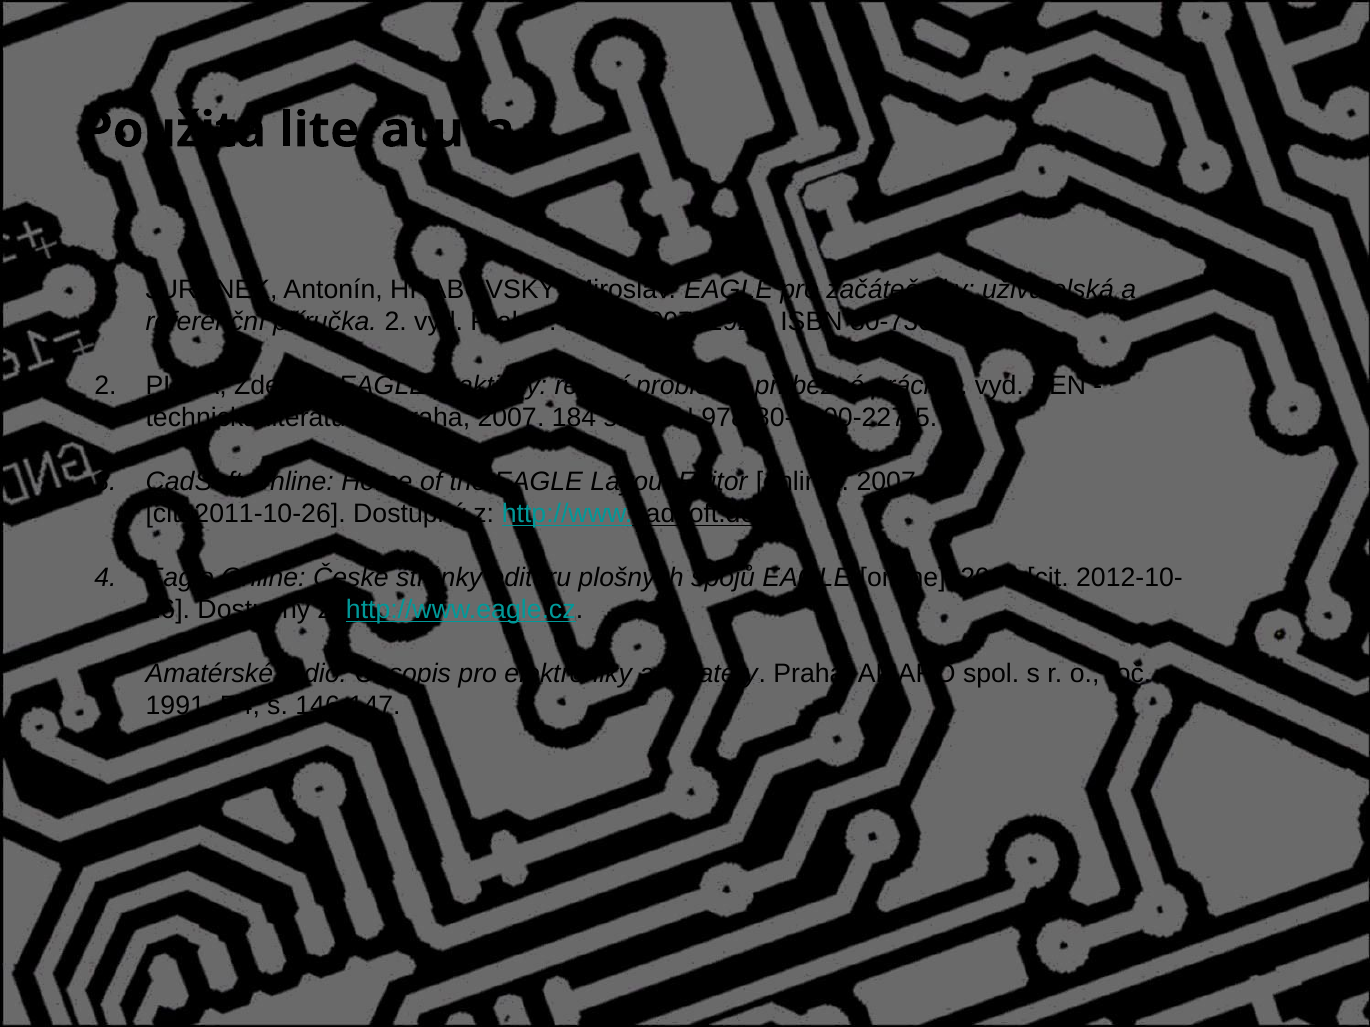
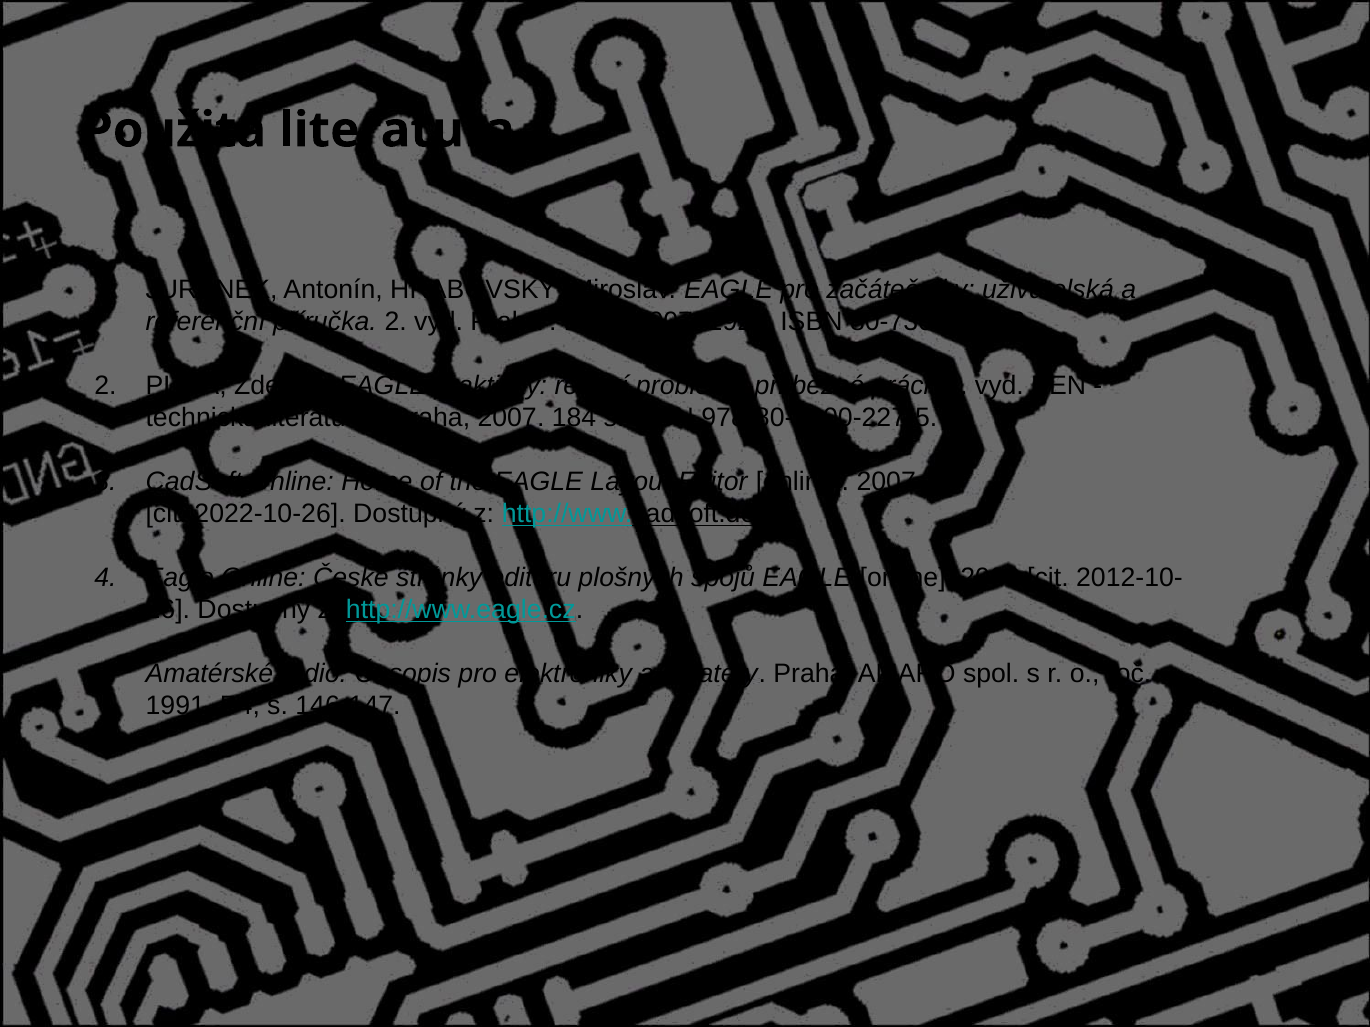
2011-10-26: 2011-10-26 -> 2022-10-26
